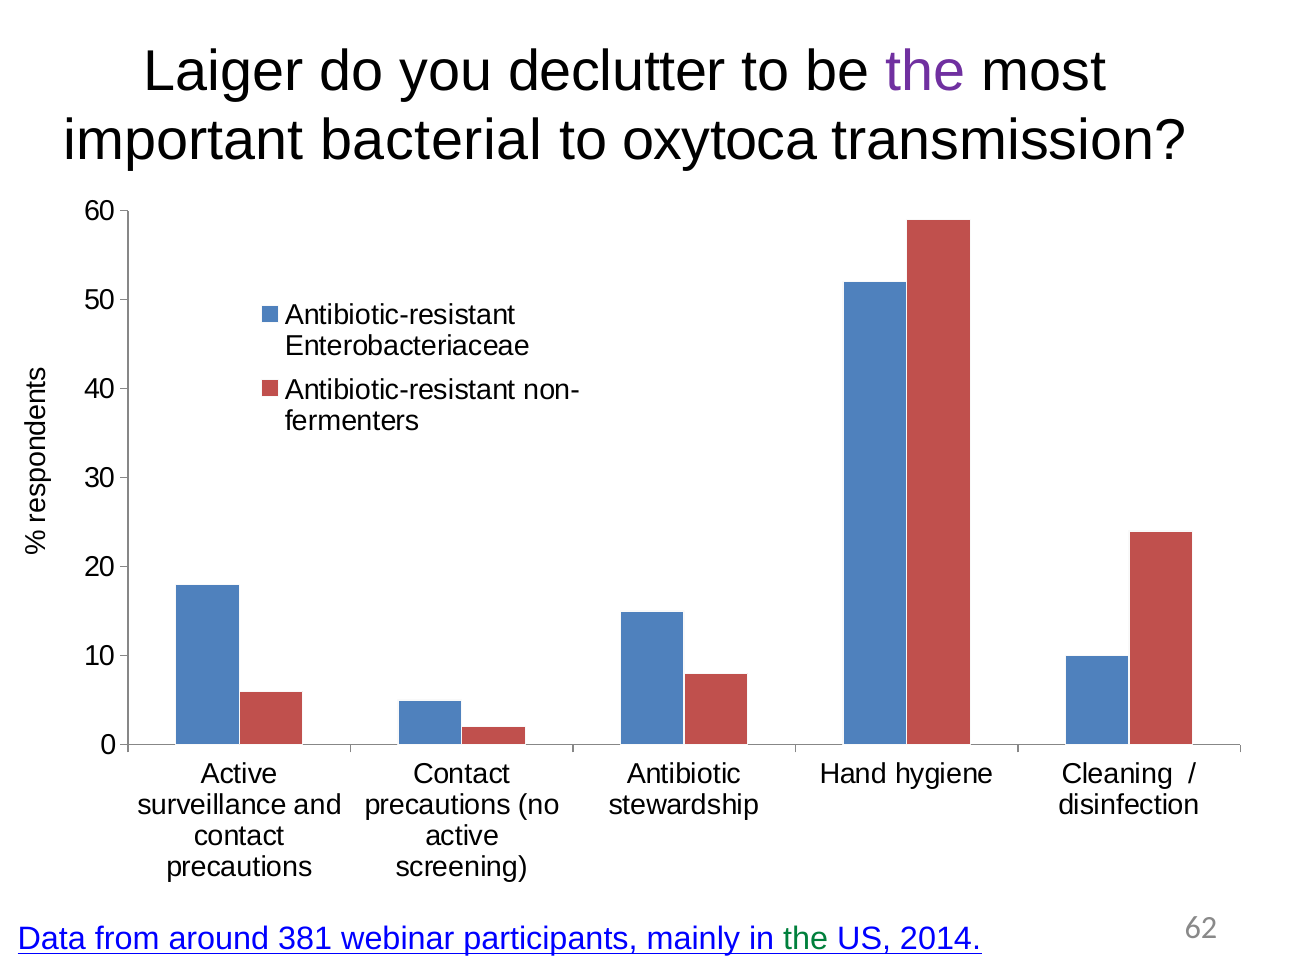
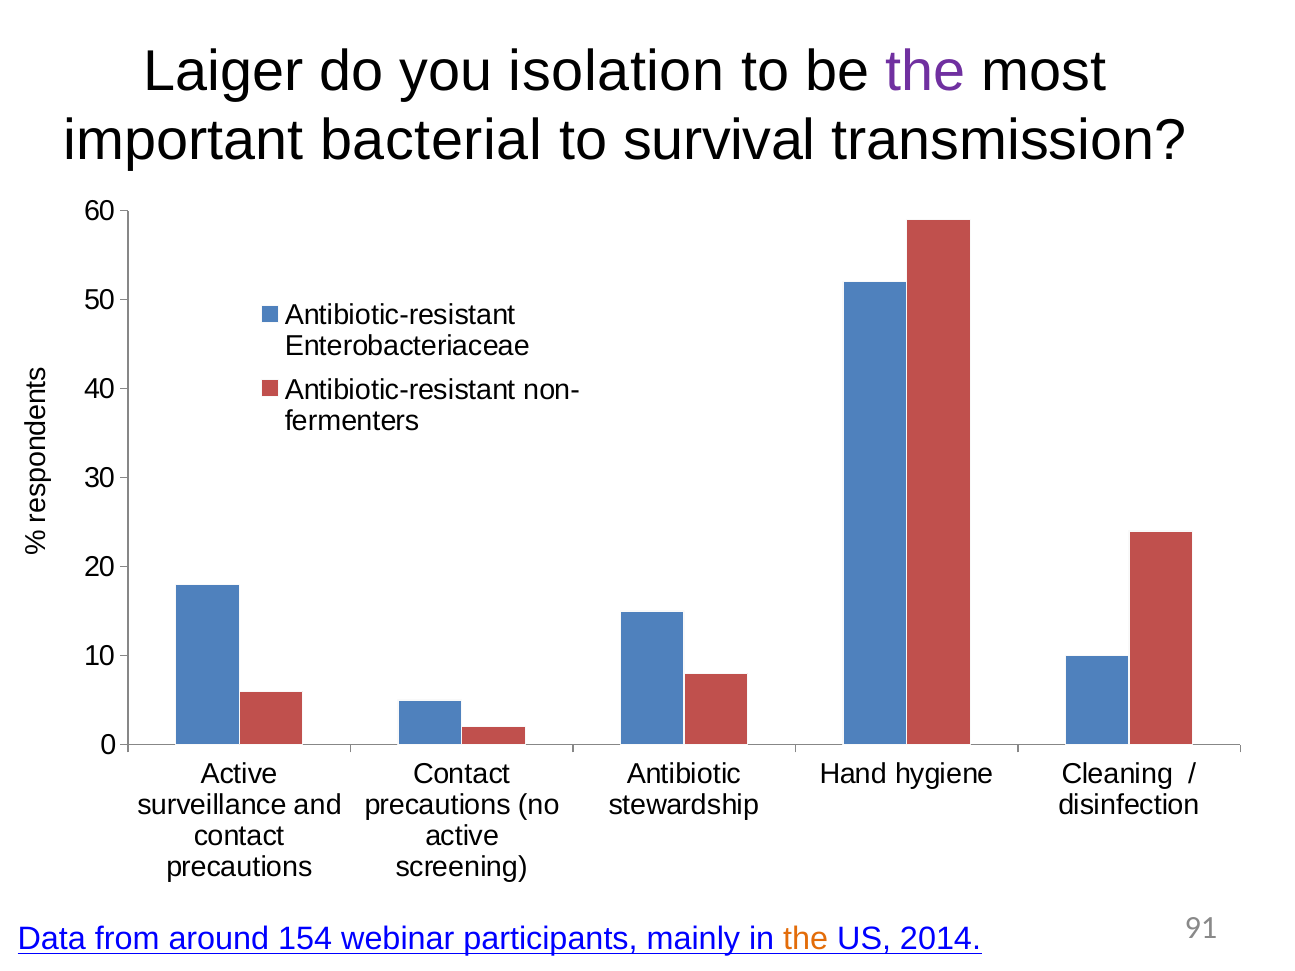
declutter: declutter -> isolation
oxytoca: oxytoca -> survival
381: 381 -> 154
the at (806, 939) colour: green -> orange
62: 62 -> 91
